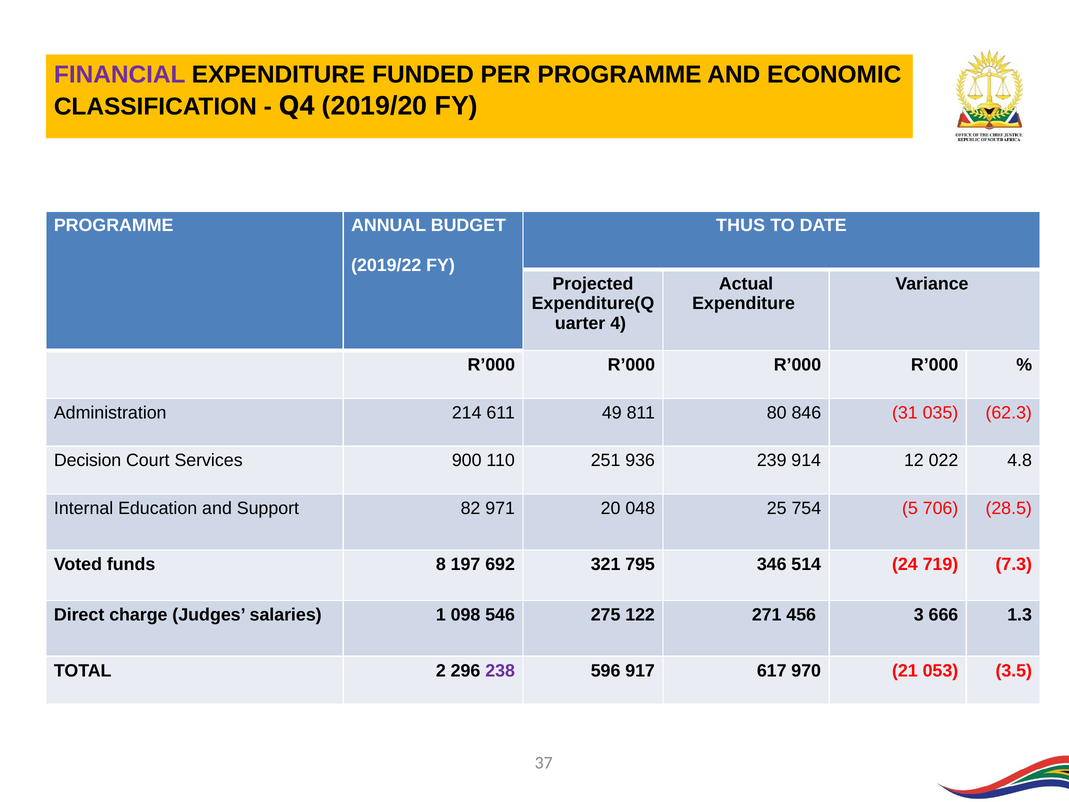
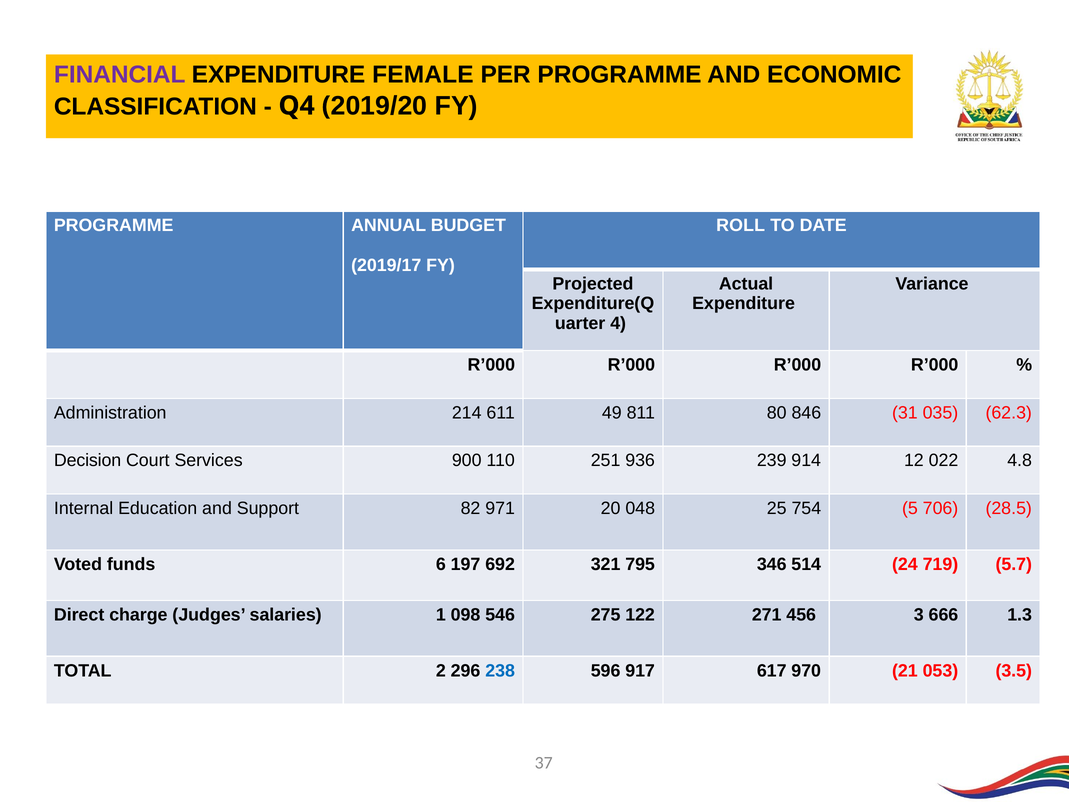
FUNDED: FUNDED -> FEMALE
THUS: THUS -> ROLL
2019/22: 2019/22 -> 2019/17
8: 8 -> 6
7.3: 7.3 -> 5.7
238 colour: purple -> blue
